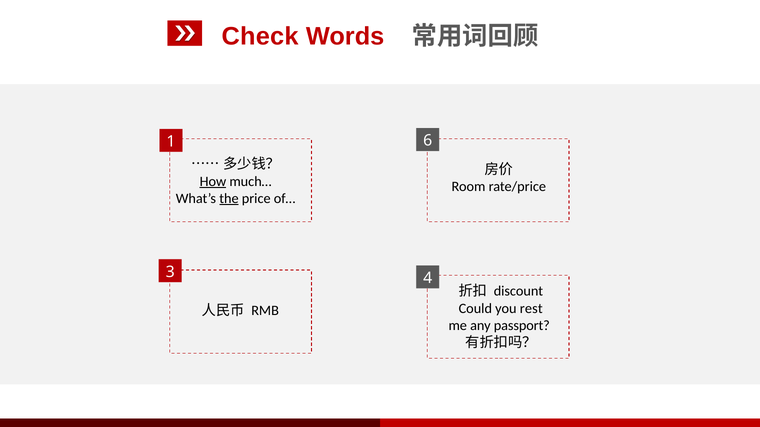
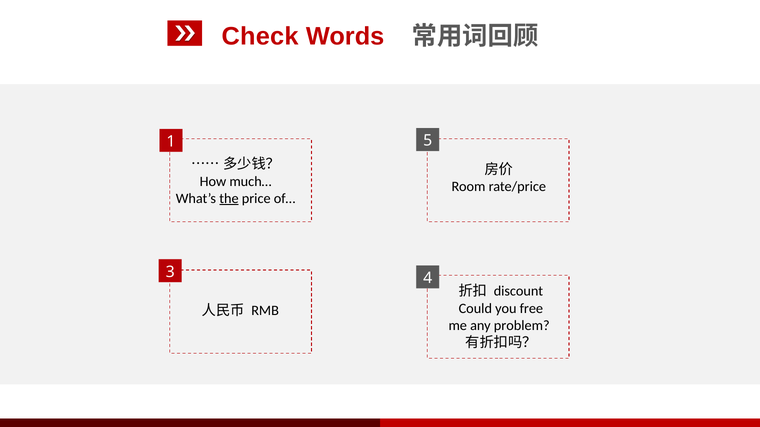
6: 6 -> 5
How underline: present -> none
rest: rest -> free
passport: passport -> problem
